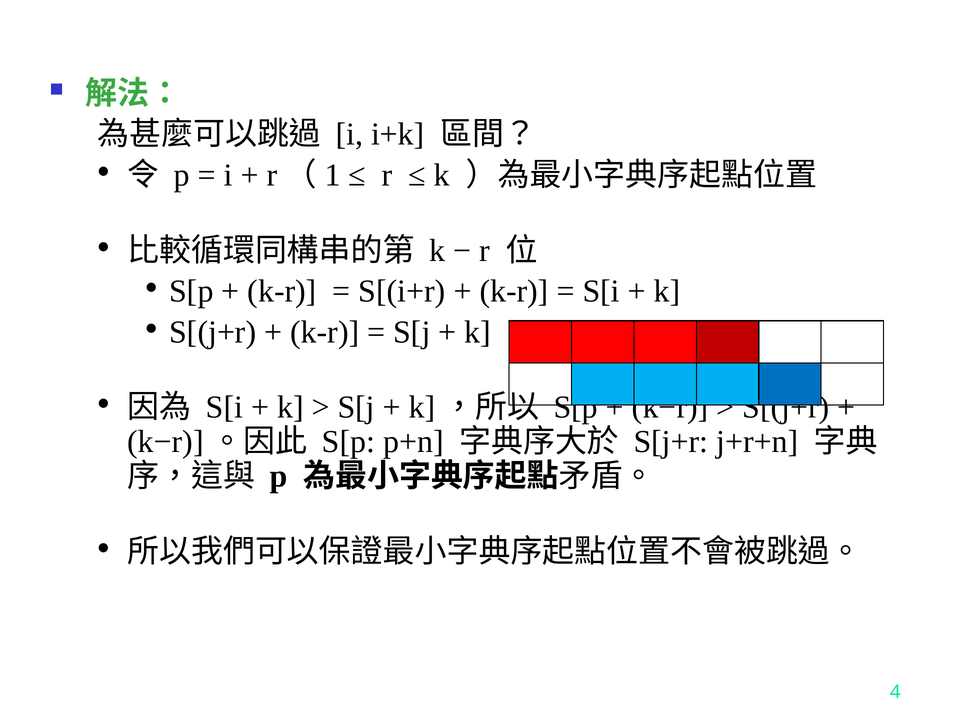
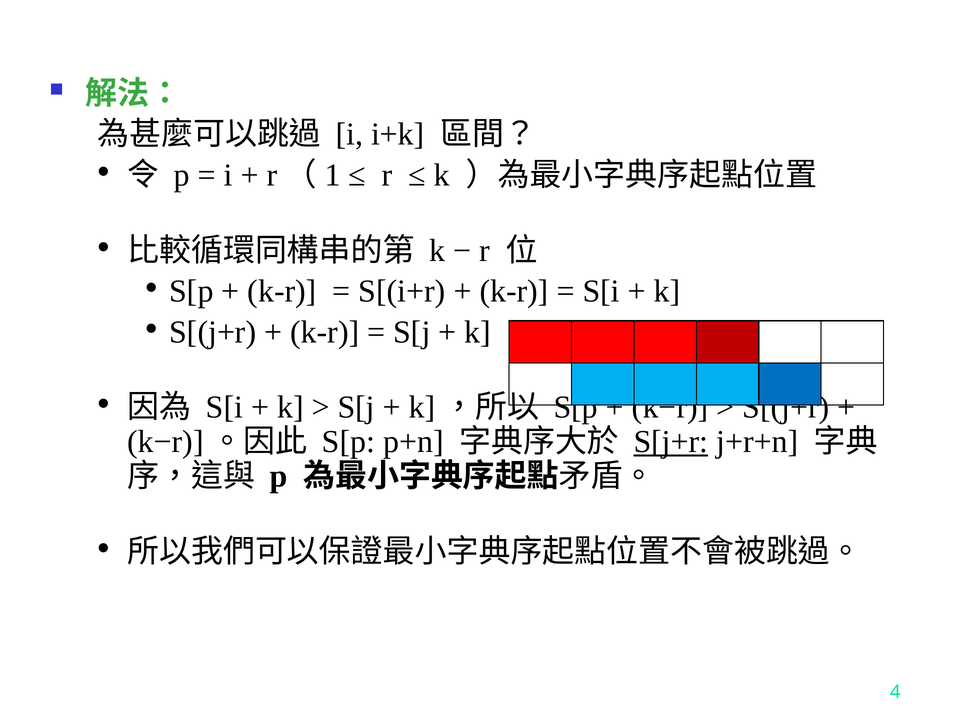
S[j+r underline: none -> present
